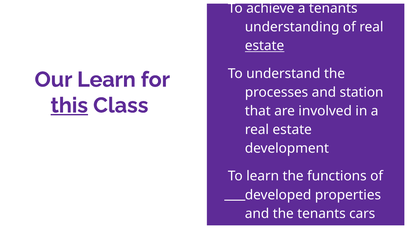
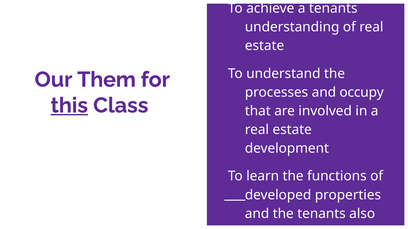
estate at (265, 46) underline: present -> none
Our Learn: Learn -> Them
and station: station -> occupy
cars: cars -> also
